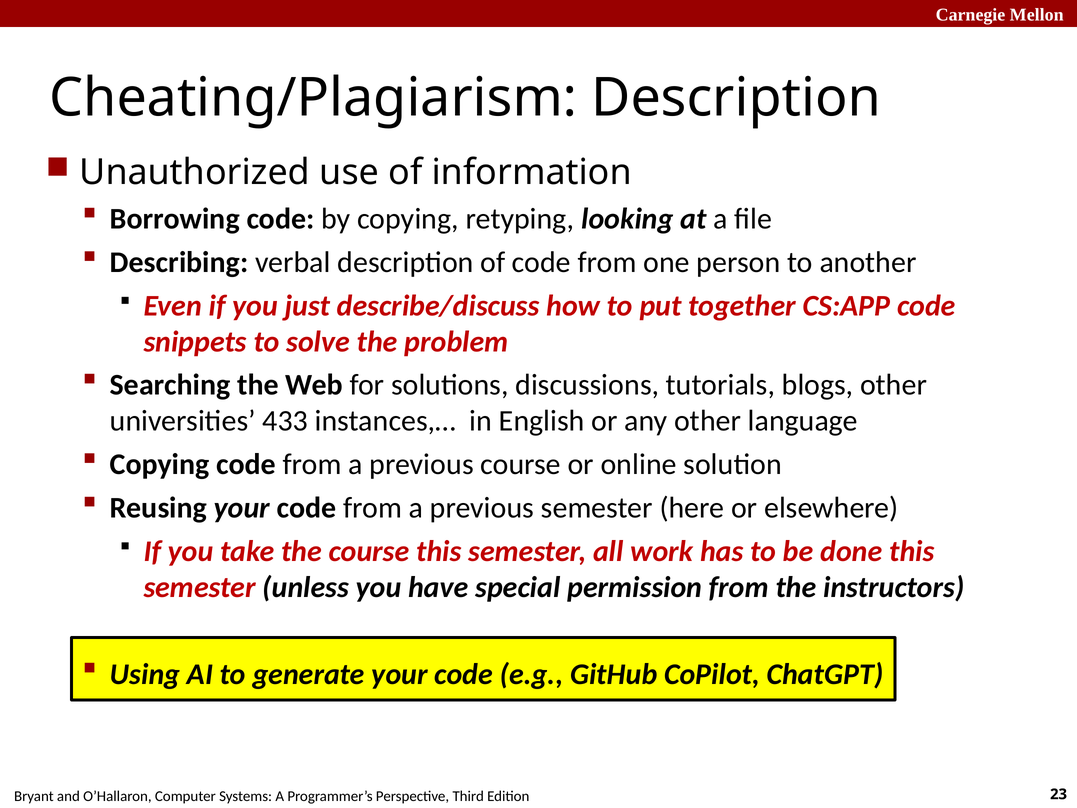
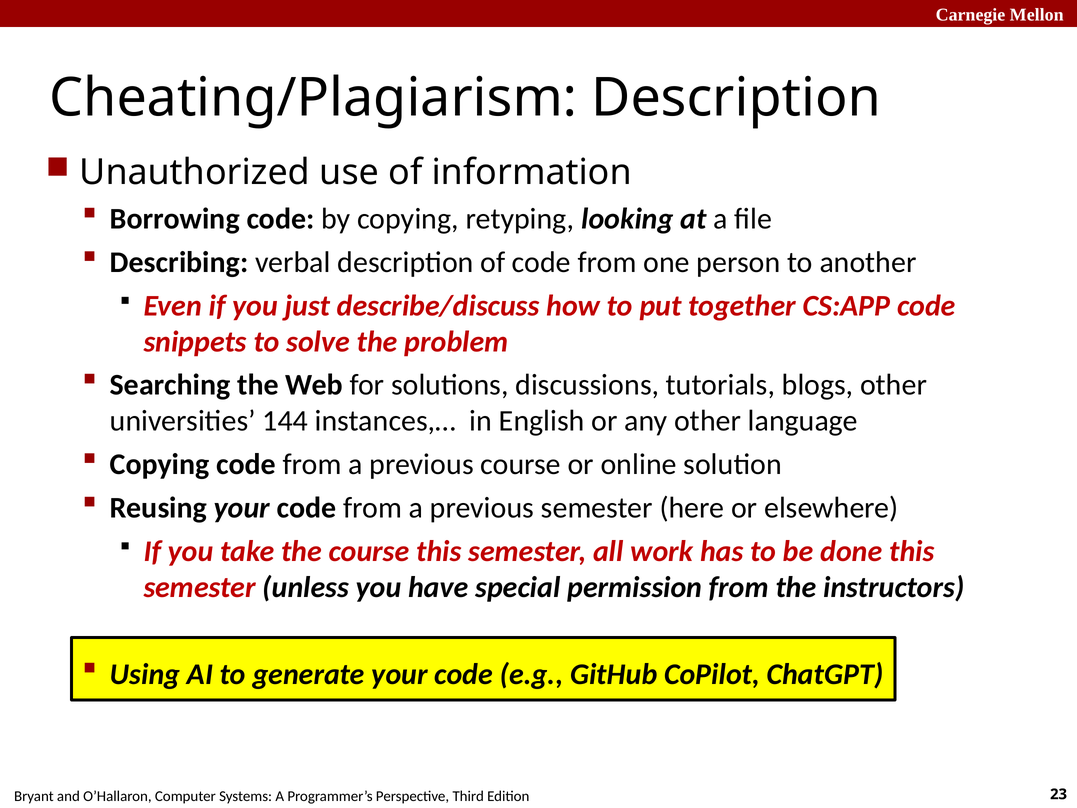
433: 433 -> 144
